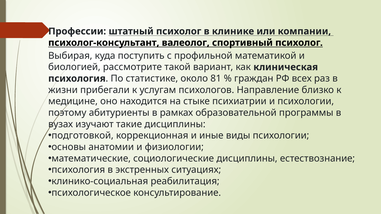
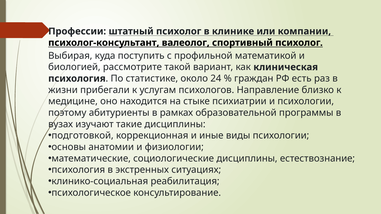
81: 81 -> 24
всех: всех -> есть
